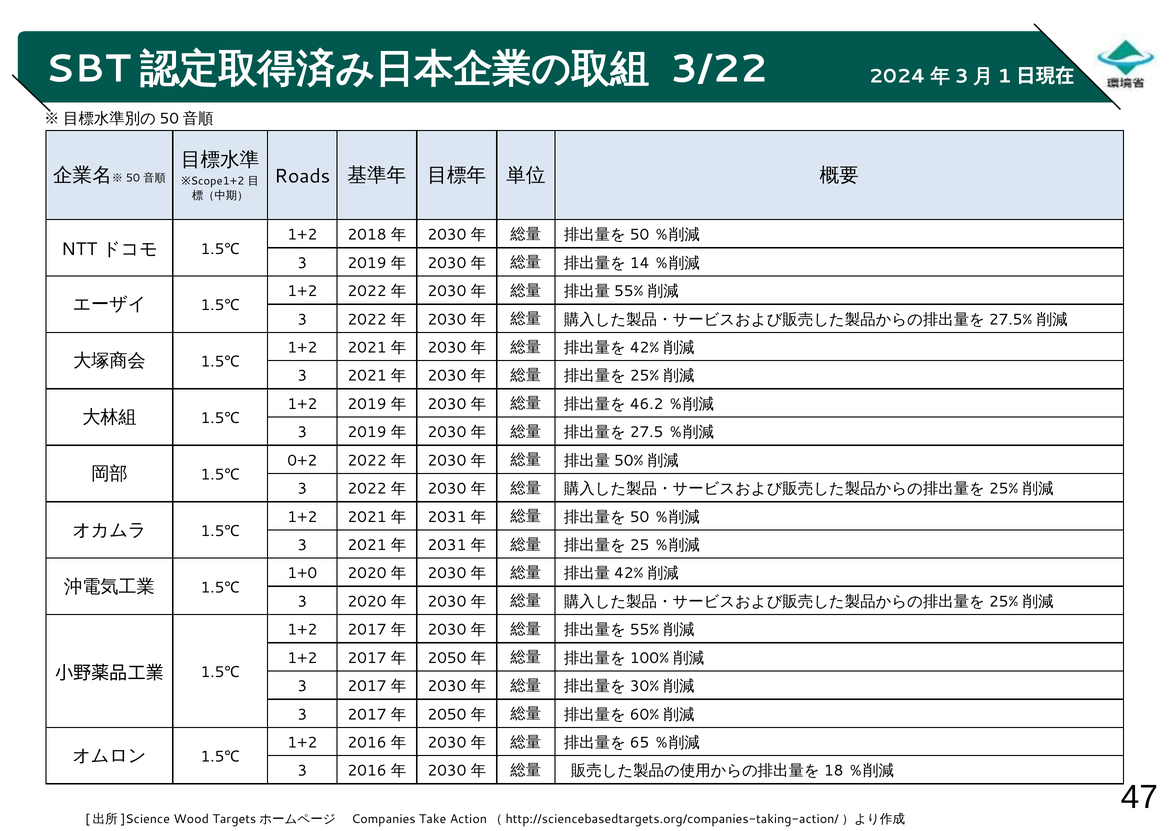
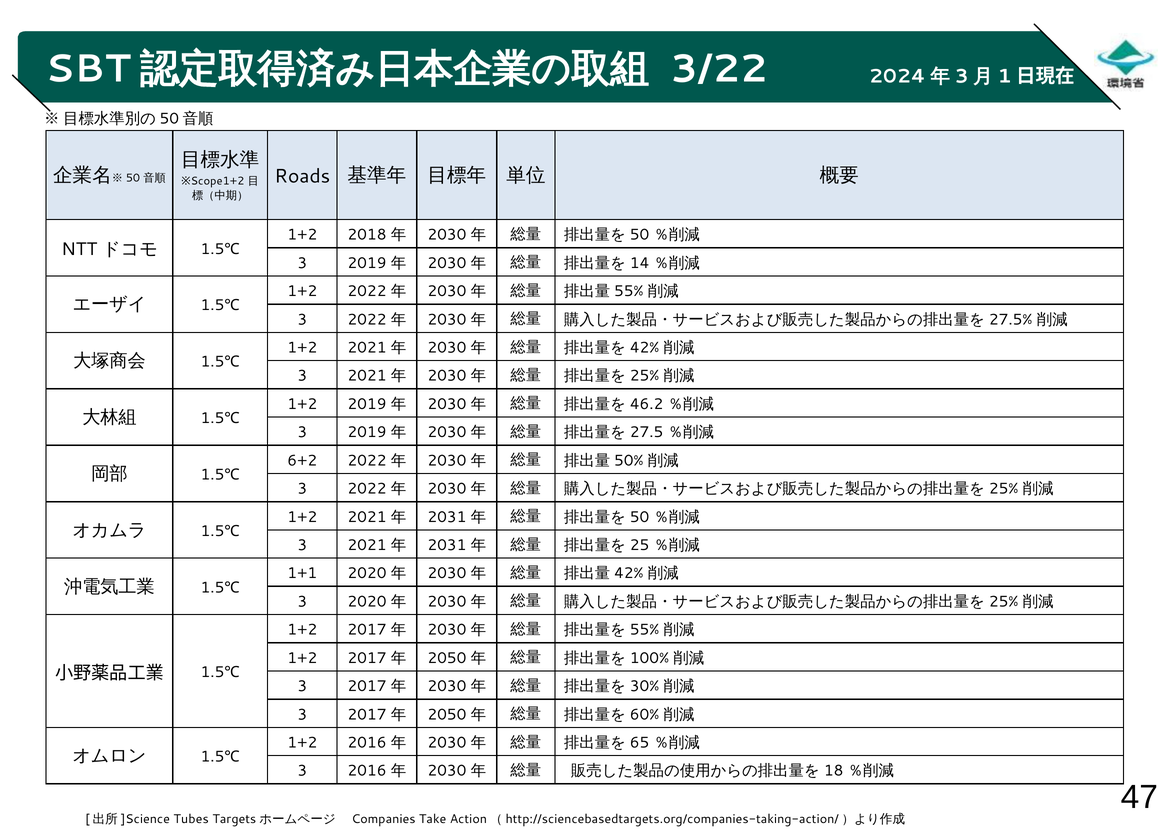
0+2: 0+2 -> 6+2
1+0: 1+0 -> 1+1
Wood: Wood -> Tubes
